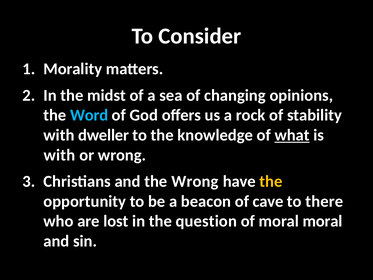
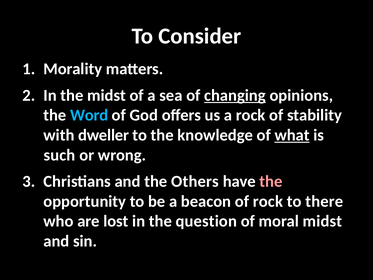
changing underline: none -> present
with at (59, 155): with -> such
the Wrong: Wrong -> Others
the at (271, 181) colour: yellow -> pink
of cave: cave -> rock
moral moral: moral -> midst
